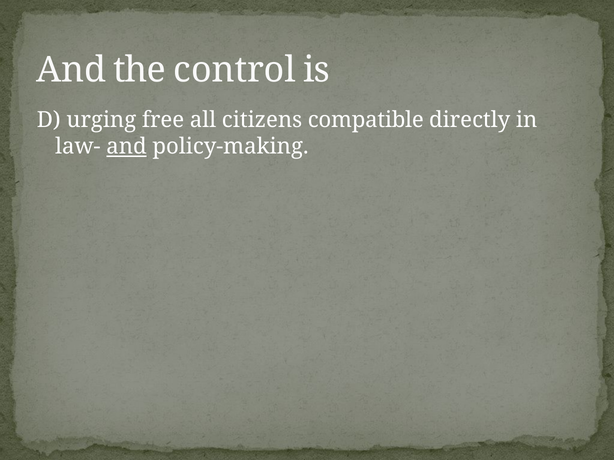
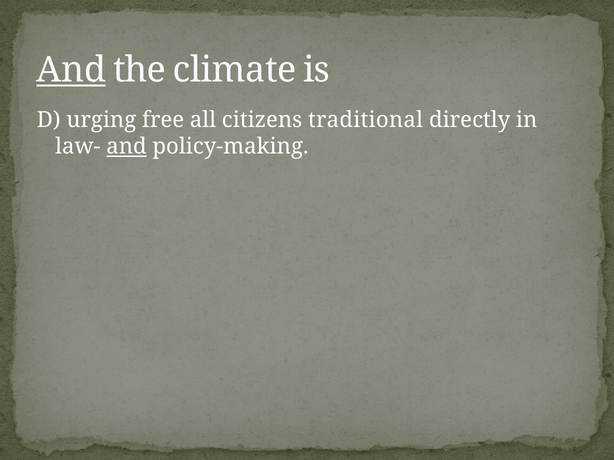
And at (71, 70) underline: none -> present
control: control -> climate
compatible: compatible -> traditional
